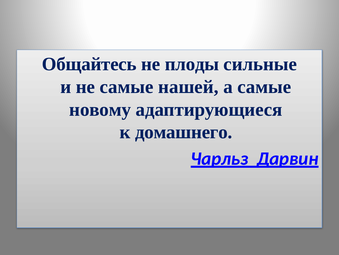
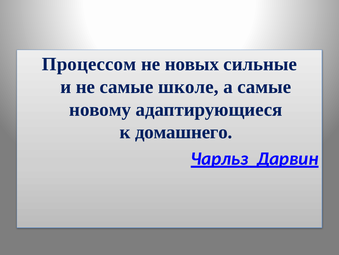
Общайтесь: Общайтесь -> Процессом
плоды: плоды -> новых
нашей: нашей -> школе
